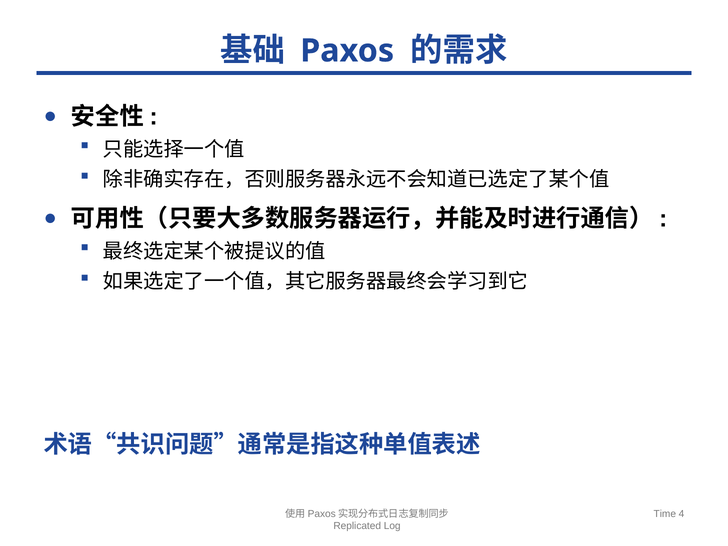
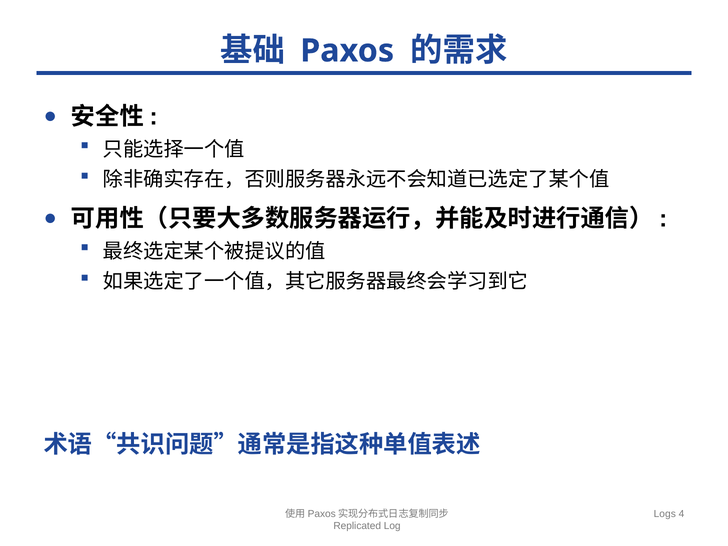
Time: Time -> Logs
